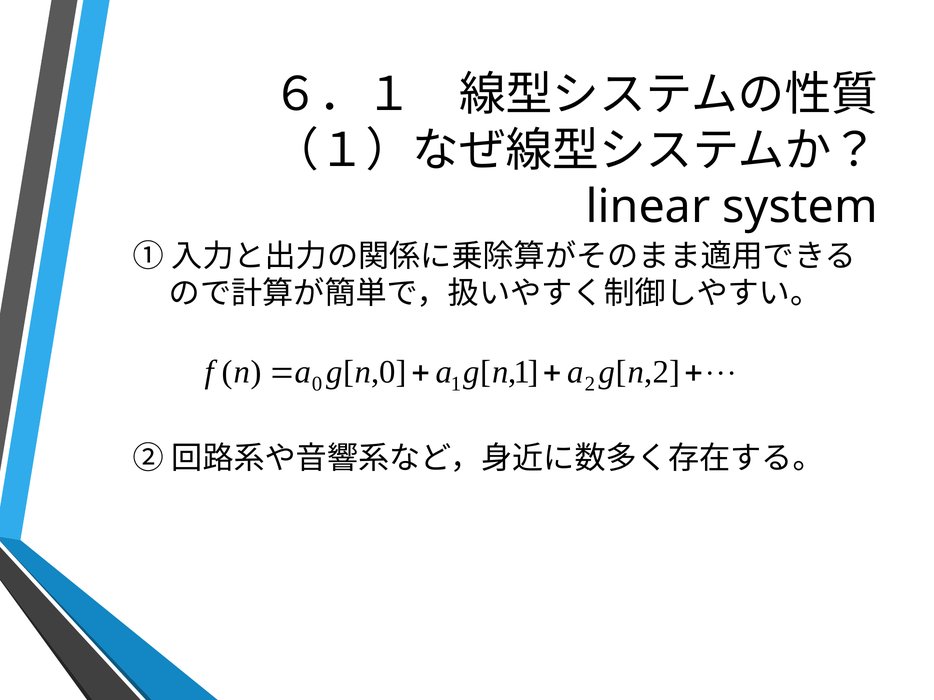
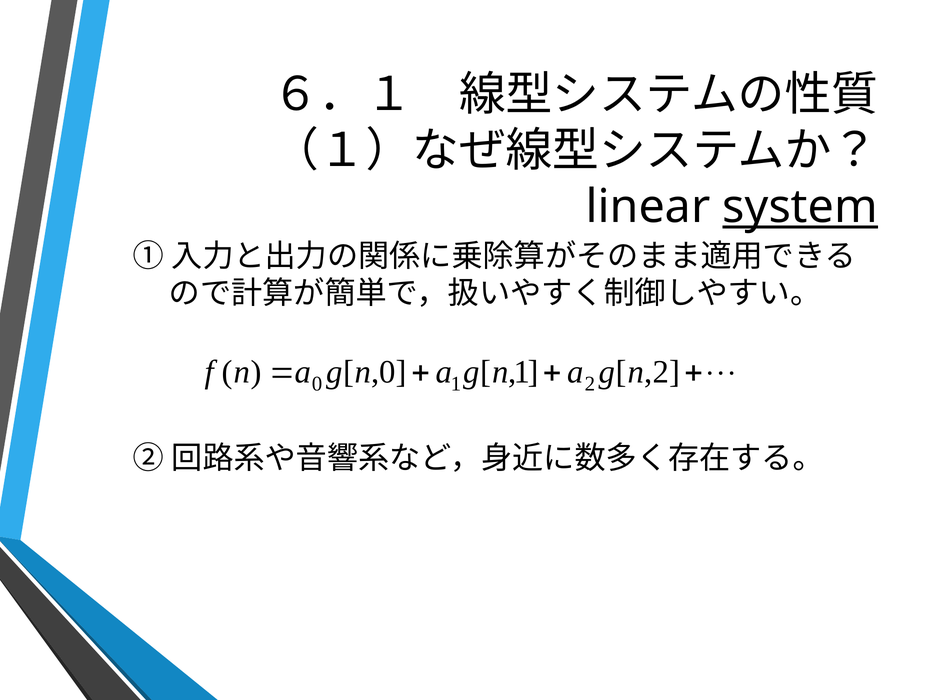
system underline: none -> present
